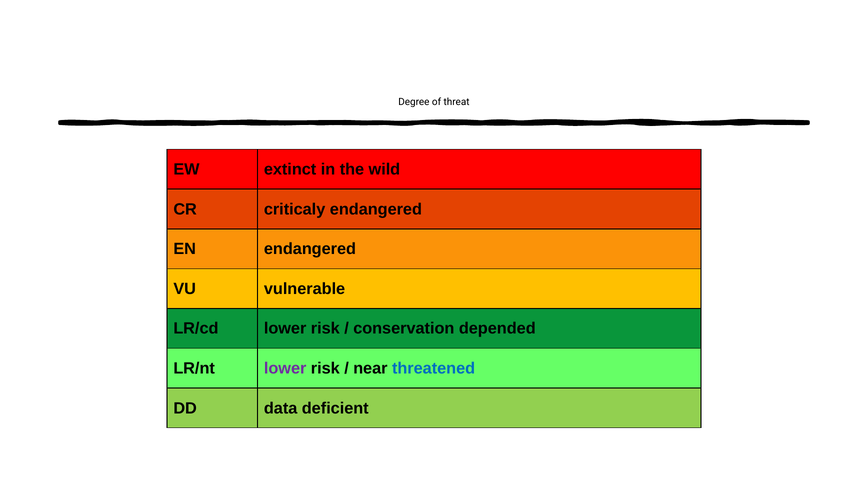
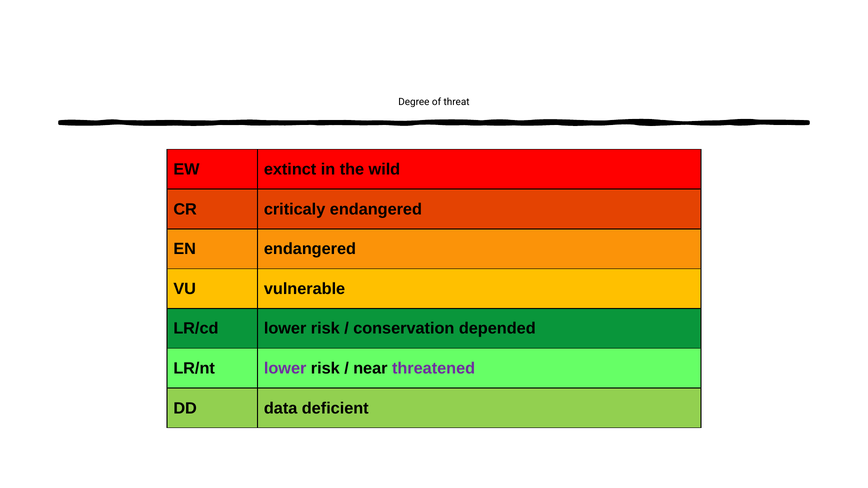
threatened colour: blue -> purple
